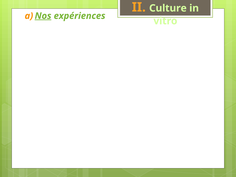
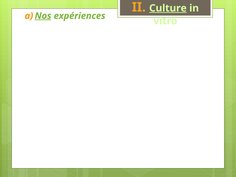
Culture underline: none -> present
